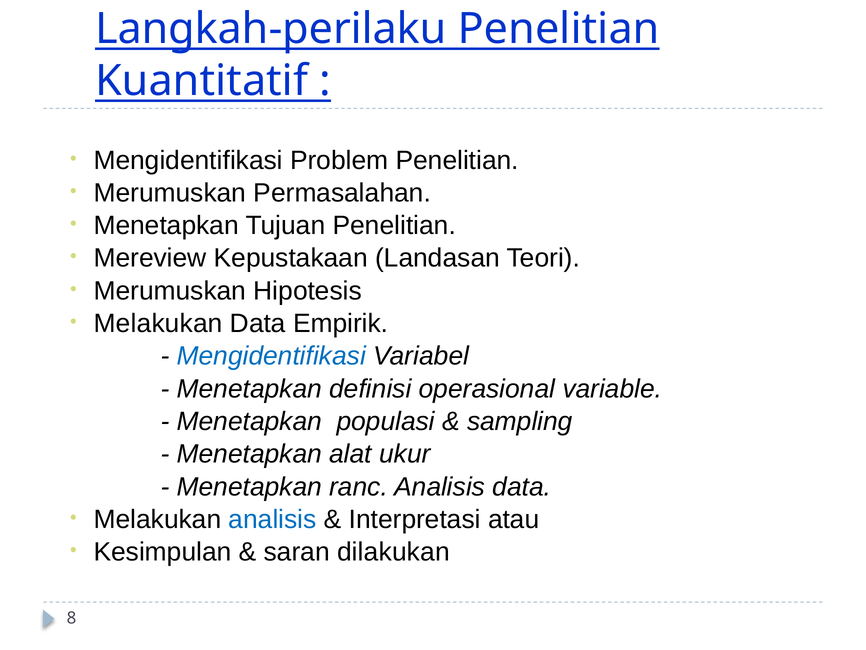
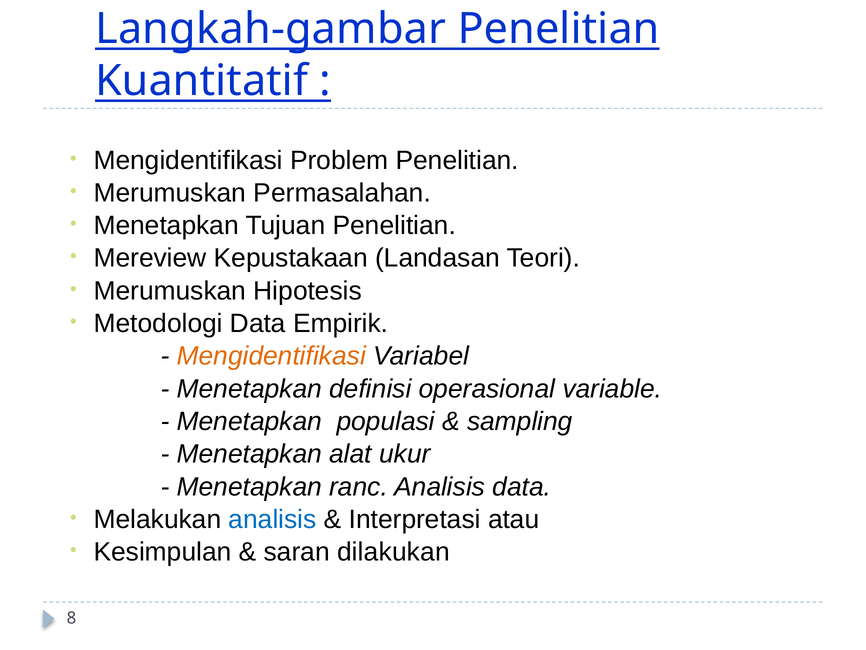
Langkah-perilaku: Langkah-perilaku -> Langkah-gambar
Melakukan at (158, 323): Melakukan -> Metodologi
Mengidentifikasi at (271, 356) colour: blue -> orange
